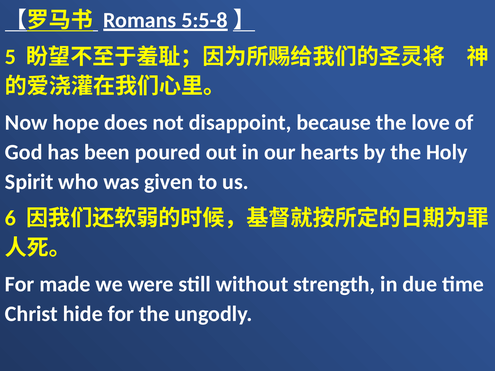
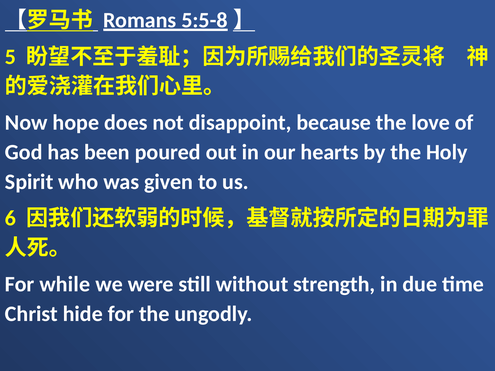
made: made -> while
